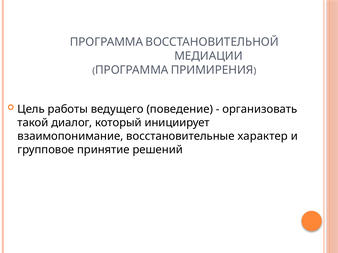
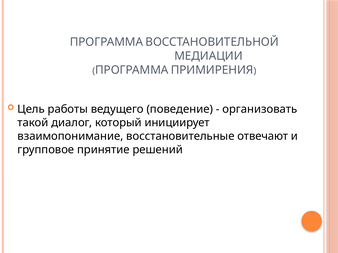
характер: характер -> отвечают
